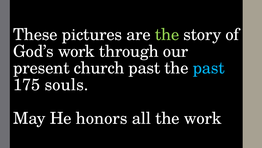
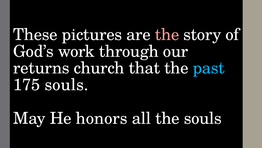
the at (167, 34) colour: light green -> pink
present: present -> returns
church past: past -> that
the work: work -> souls
